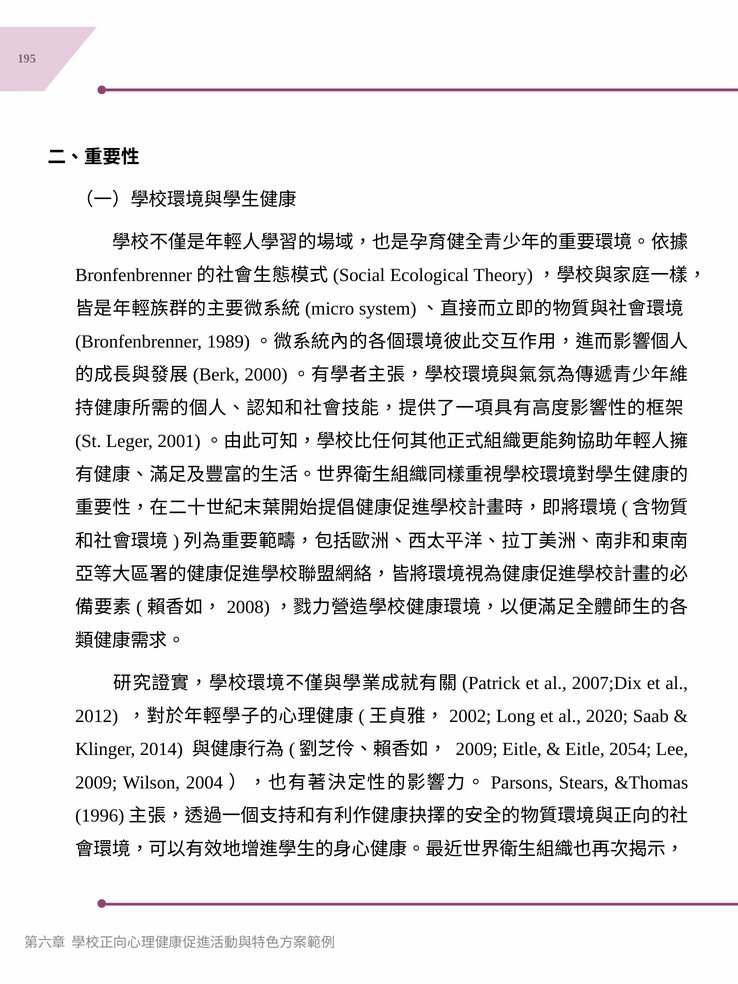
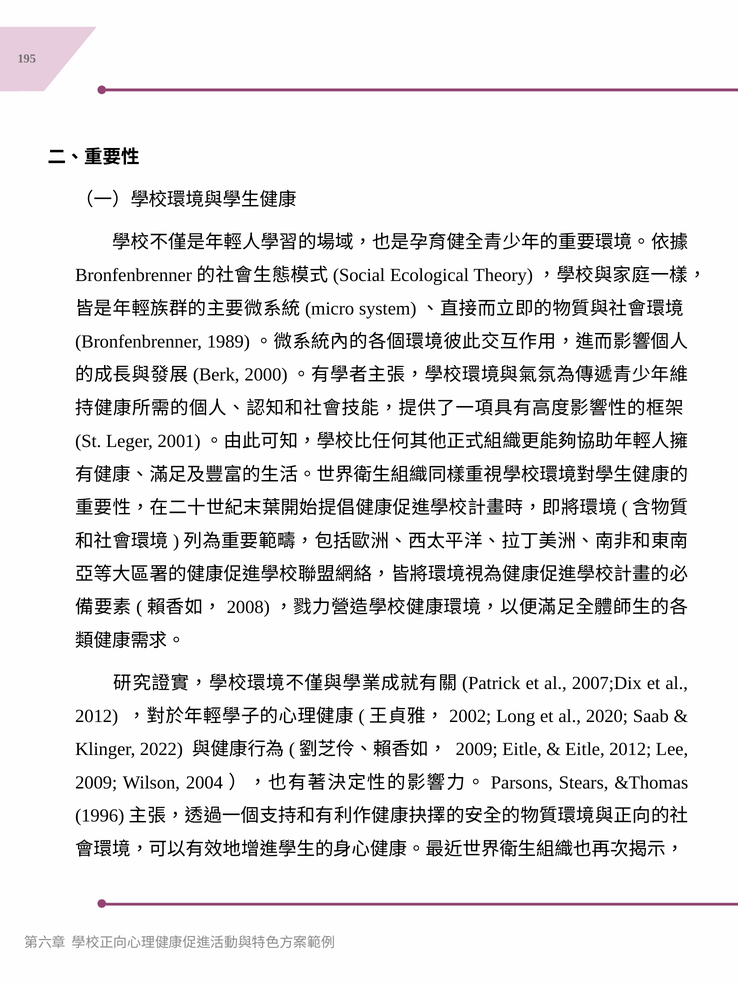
2014: 2014 -> 2022
Eitle 2054: 2054 -> 2012
